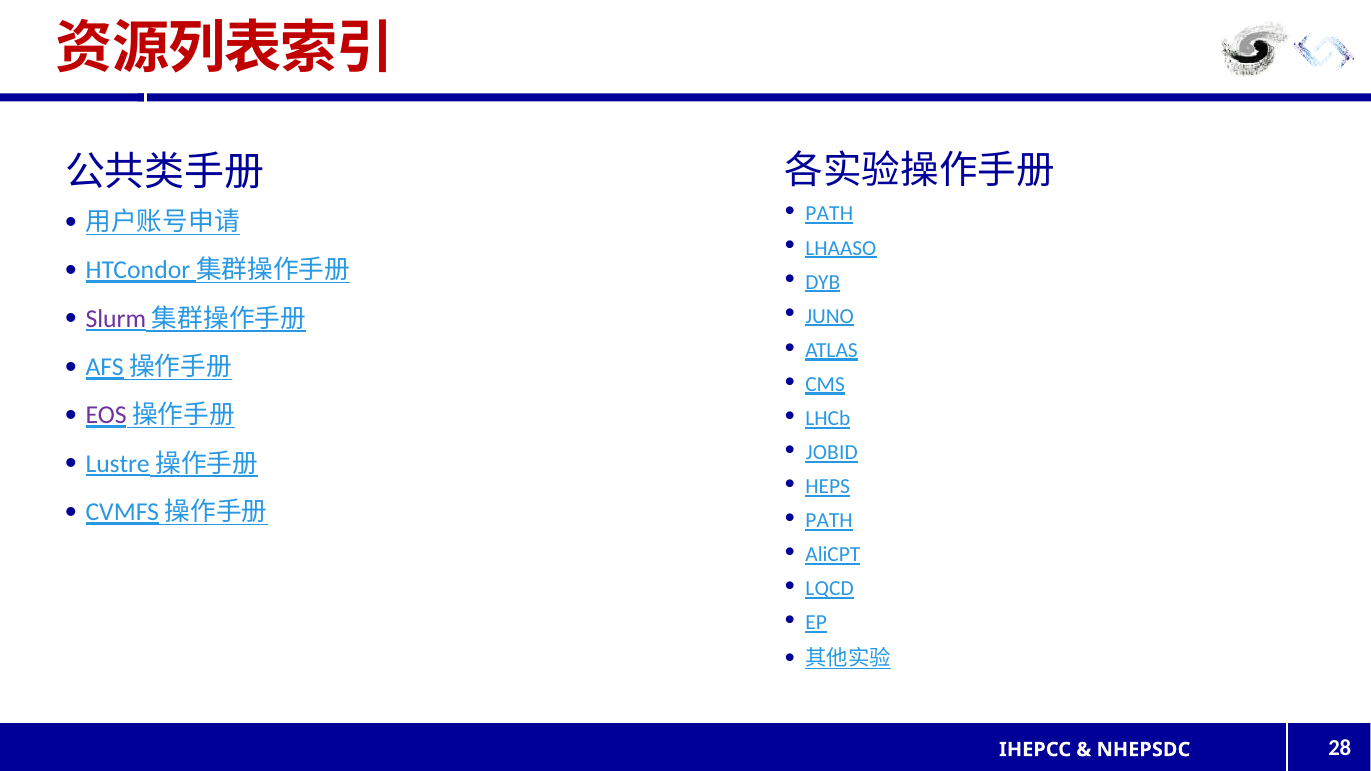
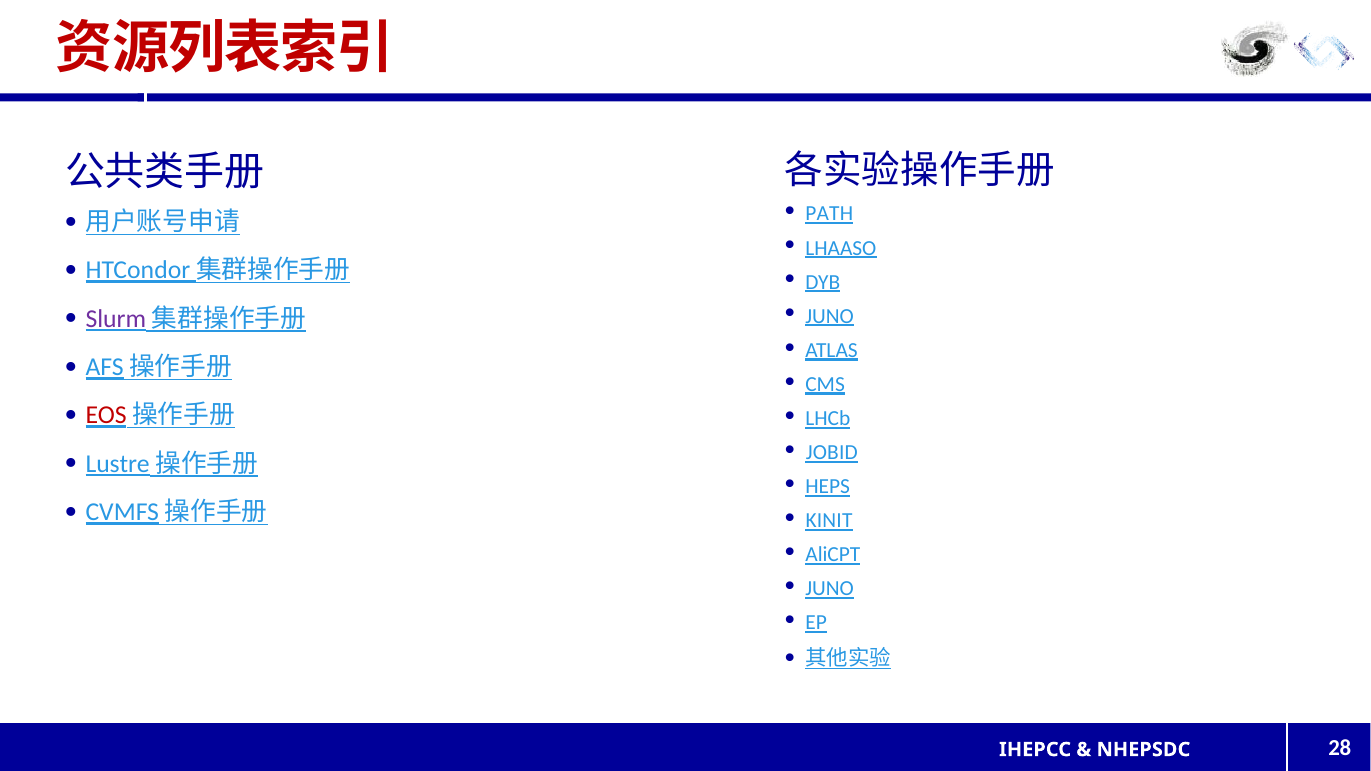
EOS colour: purple -> red
PATH at (829, 521): PATH -> KINIT
LQCD at (830, 589): LQCD -> JUNO
